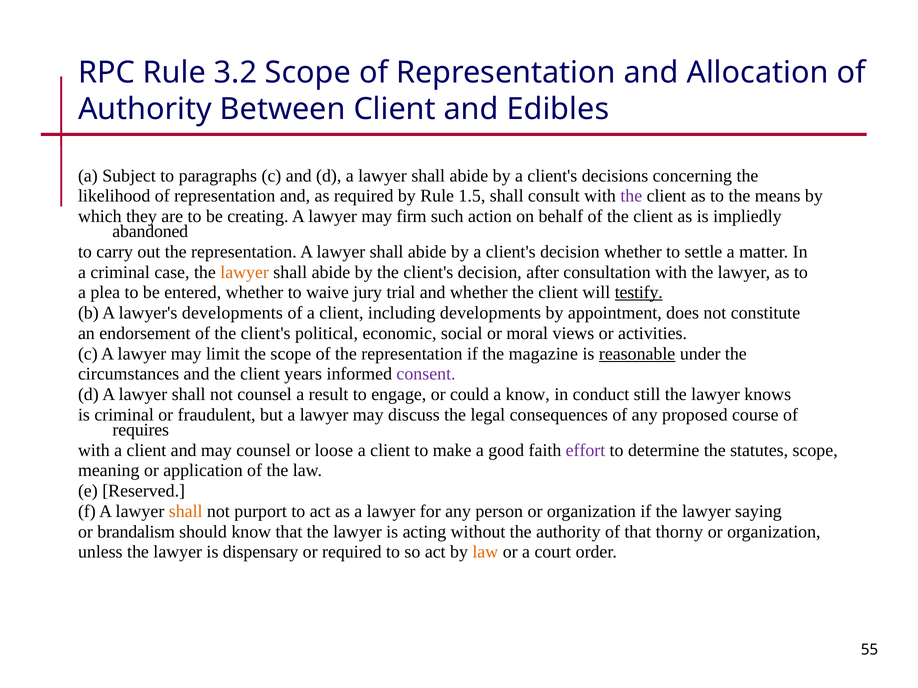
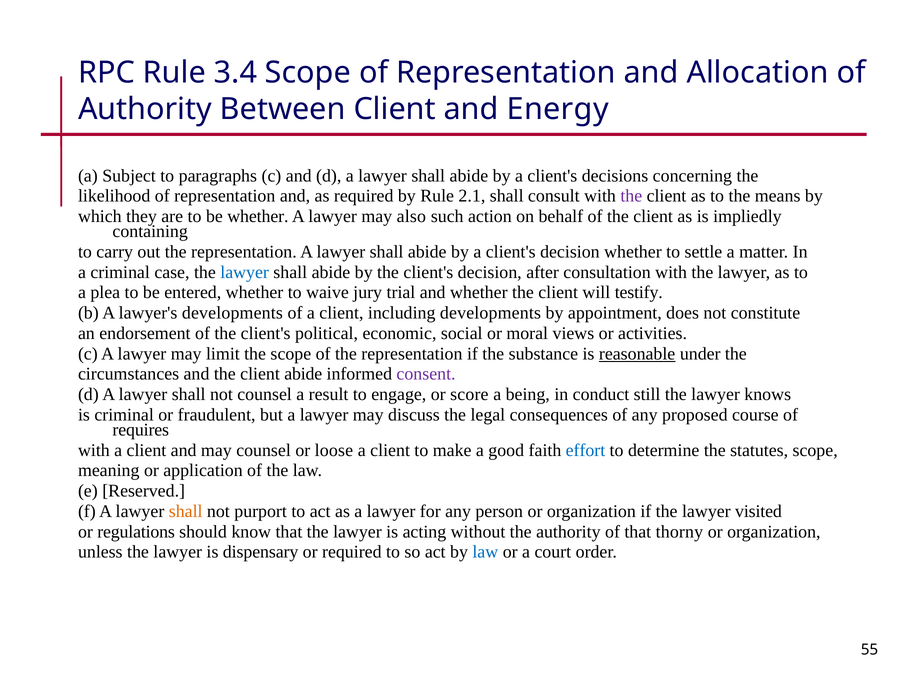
3.2: 3.2 -> 3.4
Edibles: Edibles -> Energy
1.5: 1.5 -> 2.1
be creating: creating -> whether
firm: firm -> also
abandoned: abandoned -> containing
lawyer at (245, 272) colour: orange -> blue
testify underline: present -> none
magazine: magazine -> substance
client years: years -> abide
could: could -> score
a know: know -> being
effort colour: purple -> blue
saying: saying -> visited
brandalism: brandalism -> regulations
law at (485, 552) colour: orange -> blue
